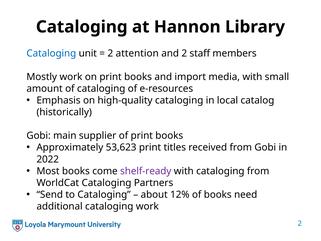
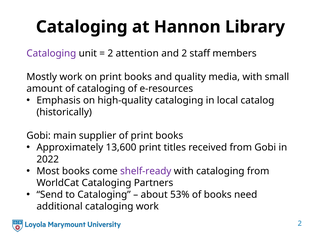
Cataloging at (51, 53) colour: blue -> purple
import: import -> quality
53,623: 53,623 -> 13,600
12%: 12% -> 53%
